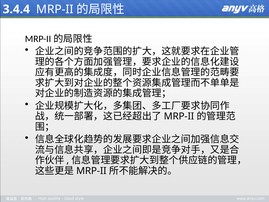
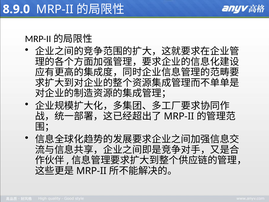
3.4.4: 3.4.4 -> 8.9.0
